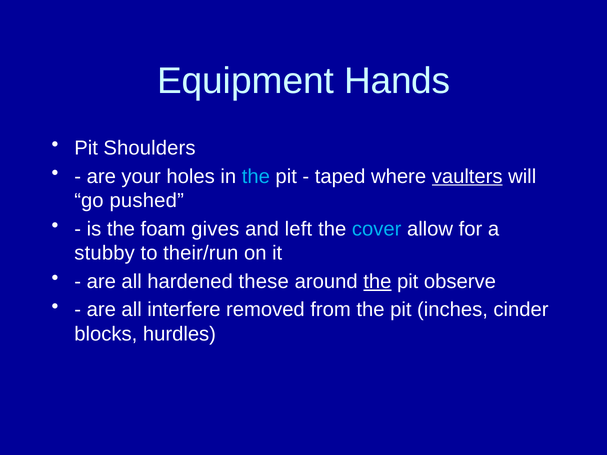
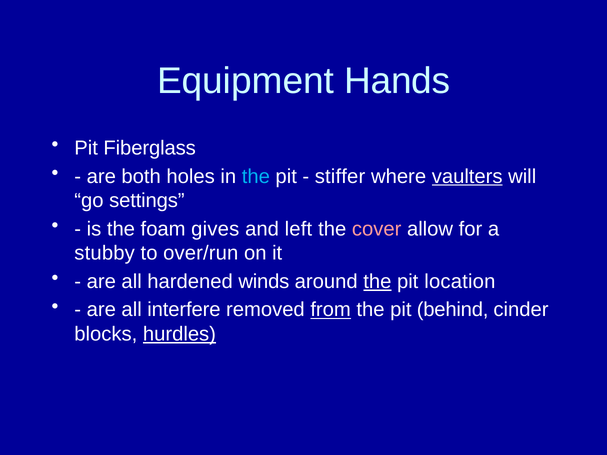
Shoulders: Shoulders -> Fiberglass
your: your -> both
taped: taped -> stiffer
pushed: pushed -> settings
cover colour: light blue -> pink
their/run: their/run -> over/run
these: these -> winds
observe: observe -> location
from underline: none -> present
inches: inches -> behind
hurdles underline: none -> present
